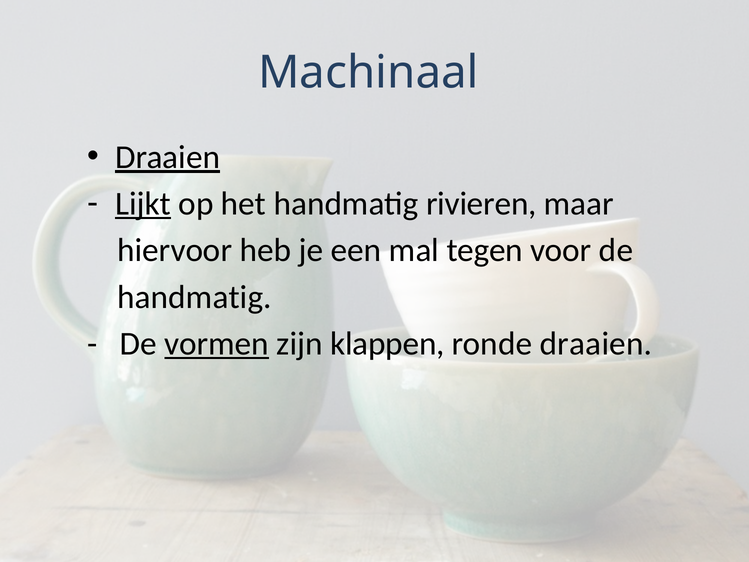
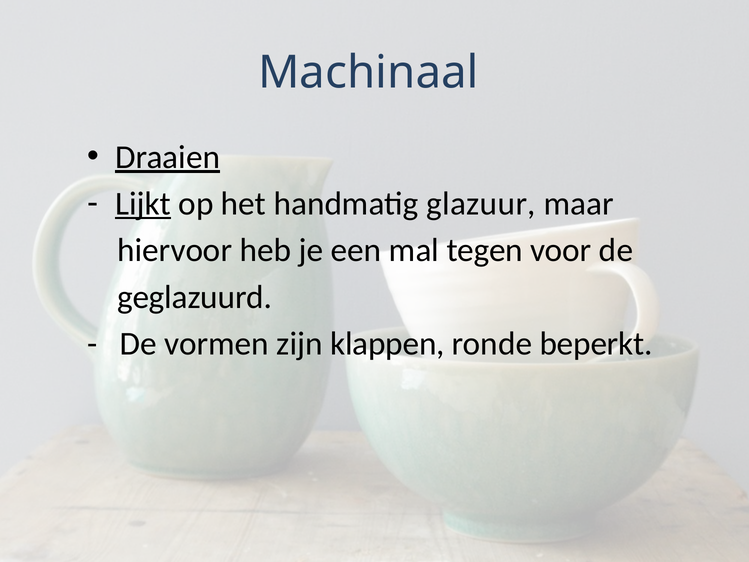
rivieren: rivieren -> glazuur
handmatig at (194, 297): handmatig -> geglazuurd
vormen underline: present -> none
ronde draaien: draaien -> beperkt
